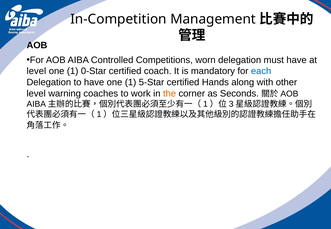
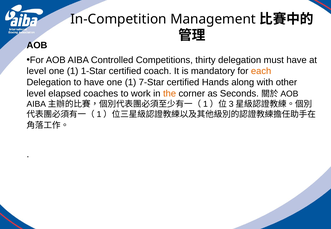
worn: worn -> thirty
0-Star: 0-Star -> 1-Star
each colour: blue -> orange
5-Star: 5-Star -> 7-Star
warning: warning -> elapsed
